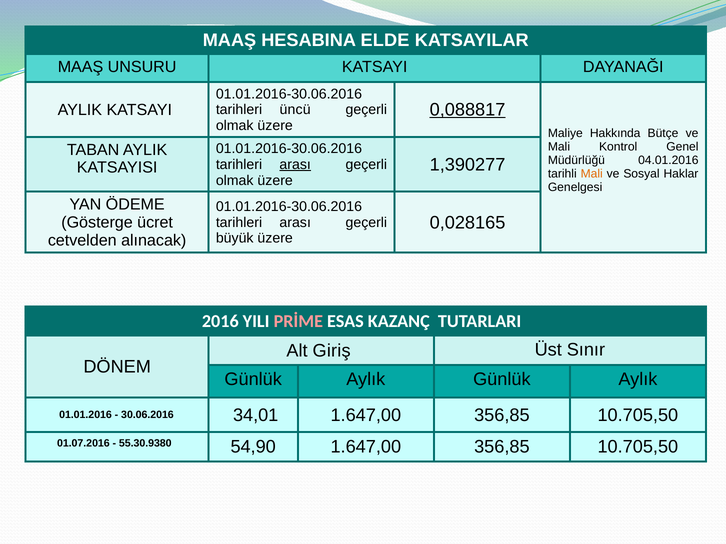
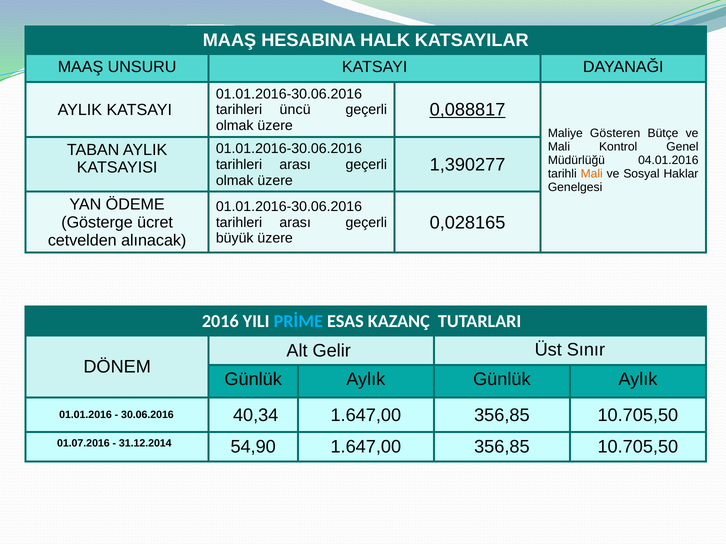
ELDE: ELDE -> HALK
Hakkında: Hakkında -> Gösteren
arası at (295, 165) underline: present -> none
PRİME colour: pink -> light blue
Giriş: Giriş -> Gelir
34,01: 34,01 -> 40,34
55.30.9380: 55.30.9380 -> 31.12.2014
